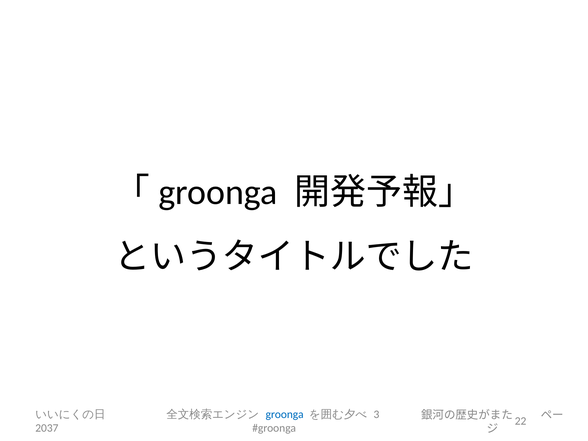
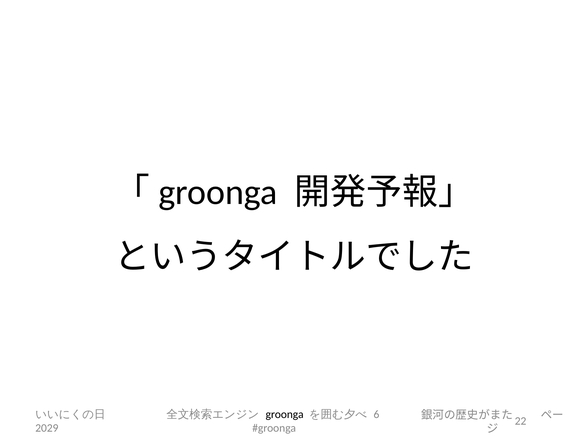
groonga colour: blue -> black
3: 3 -> 6
2037: 2037 -> 2029
